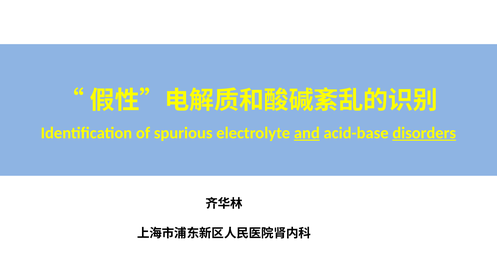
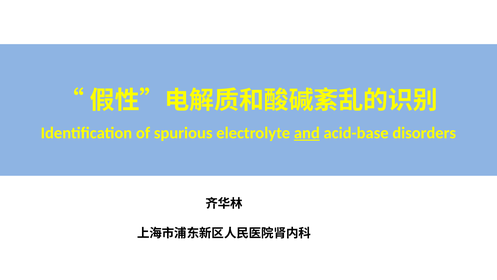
disorders underline: present -> none
